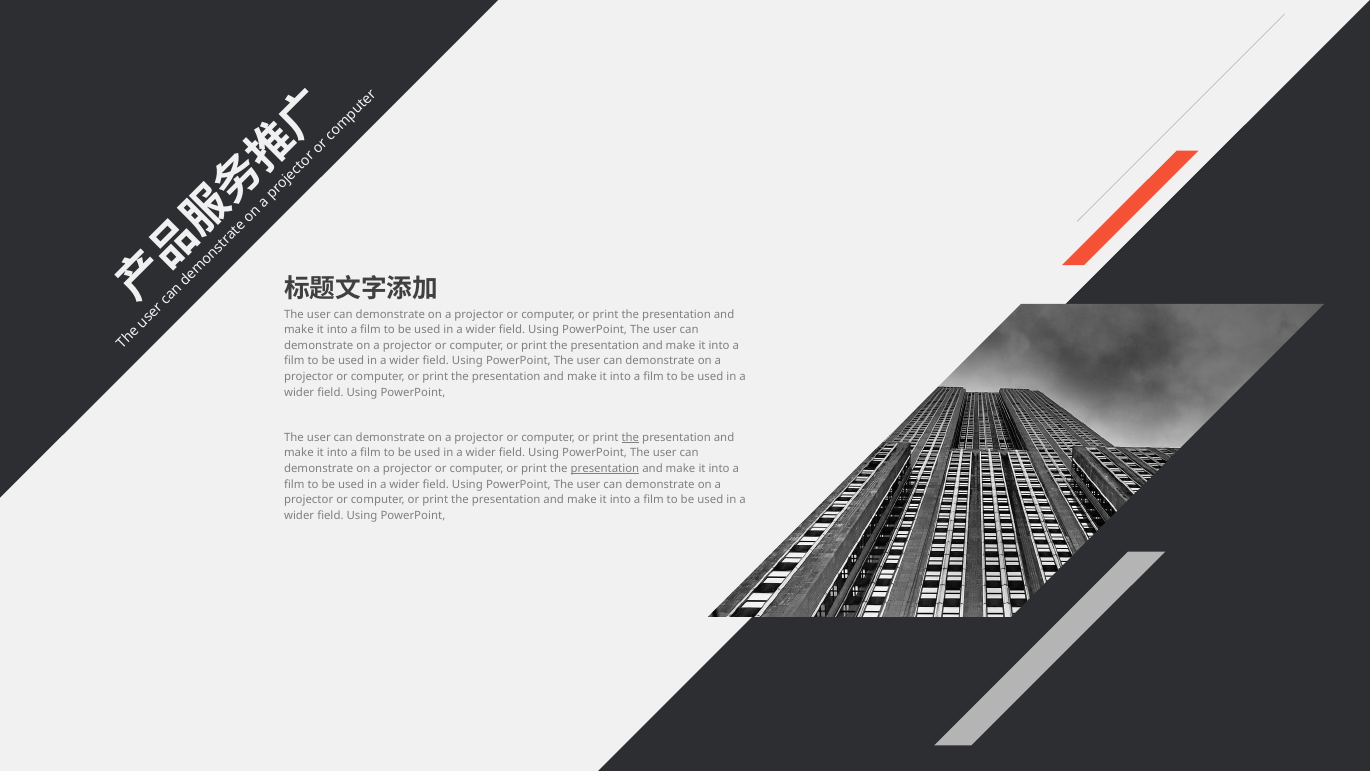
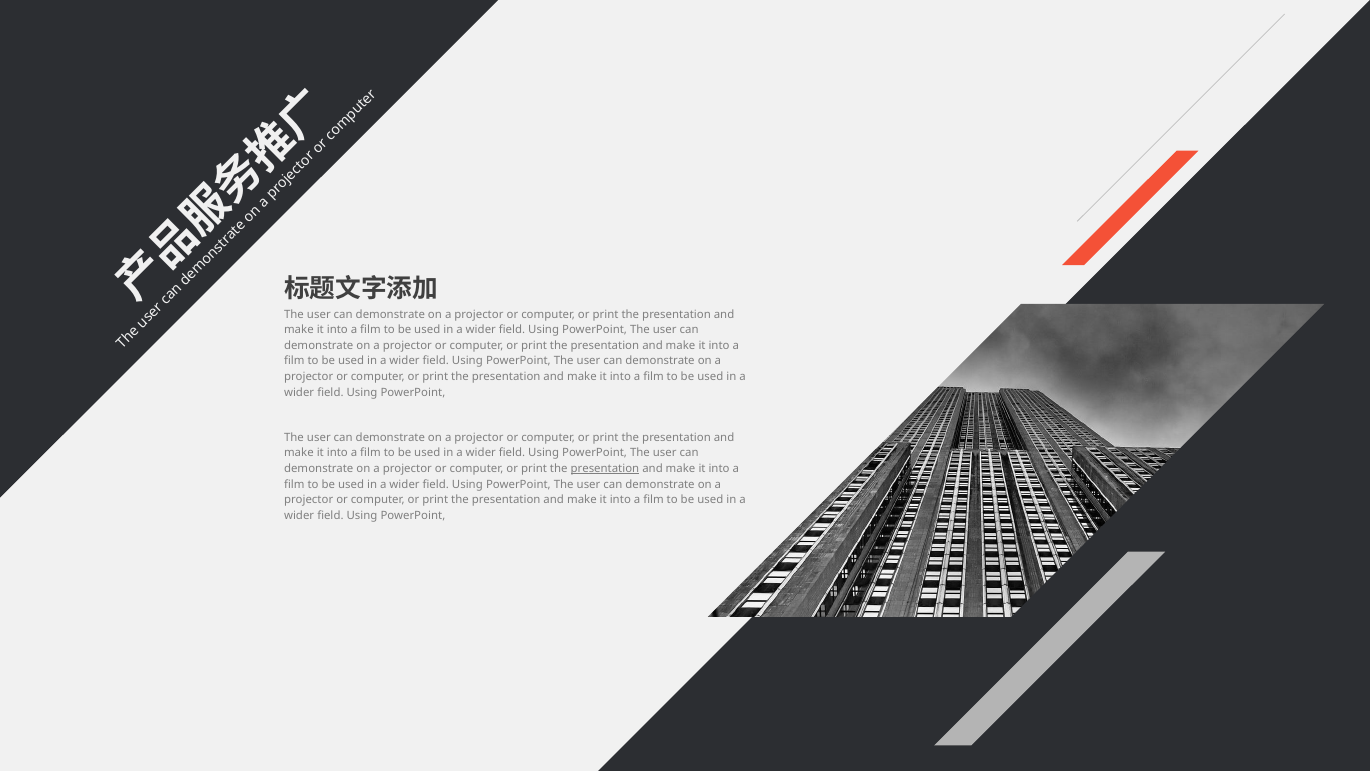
the at (630, 437) underline: present -> none
